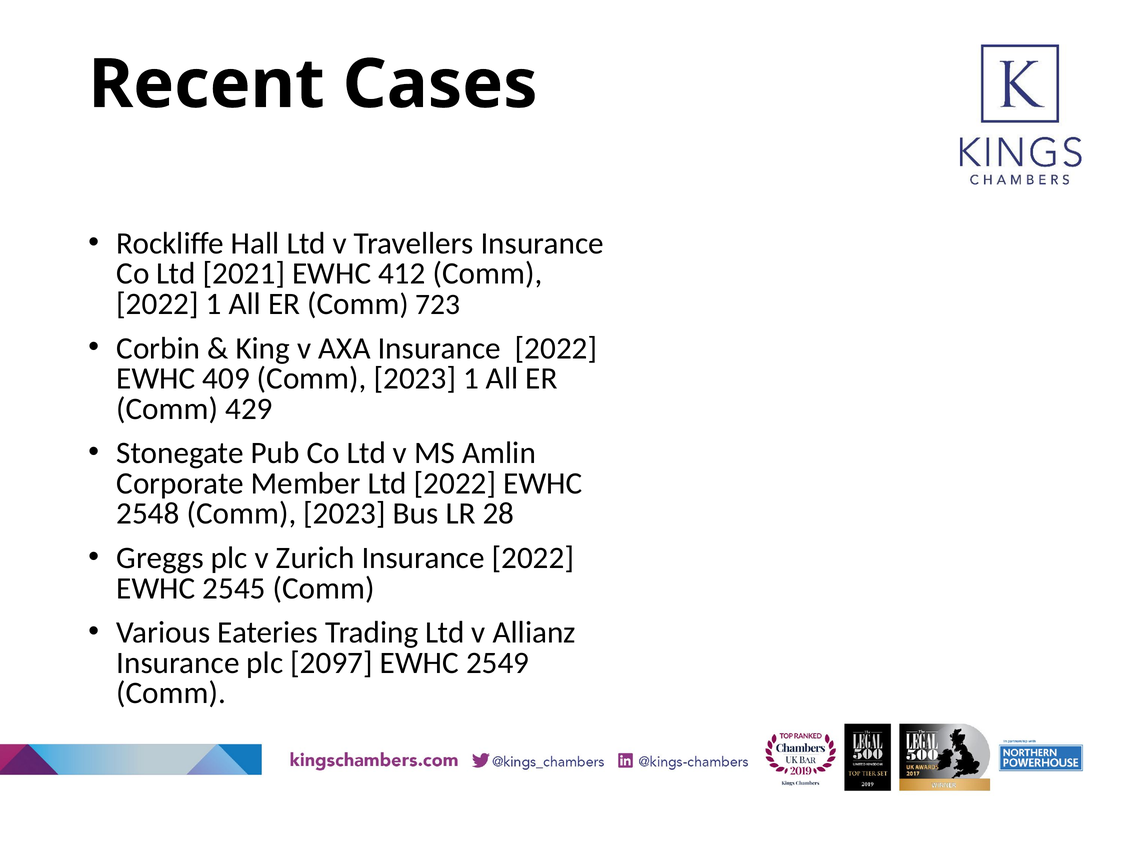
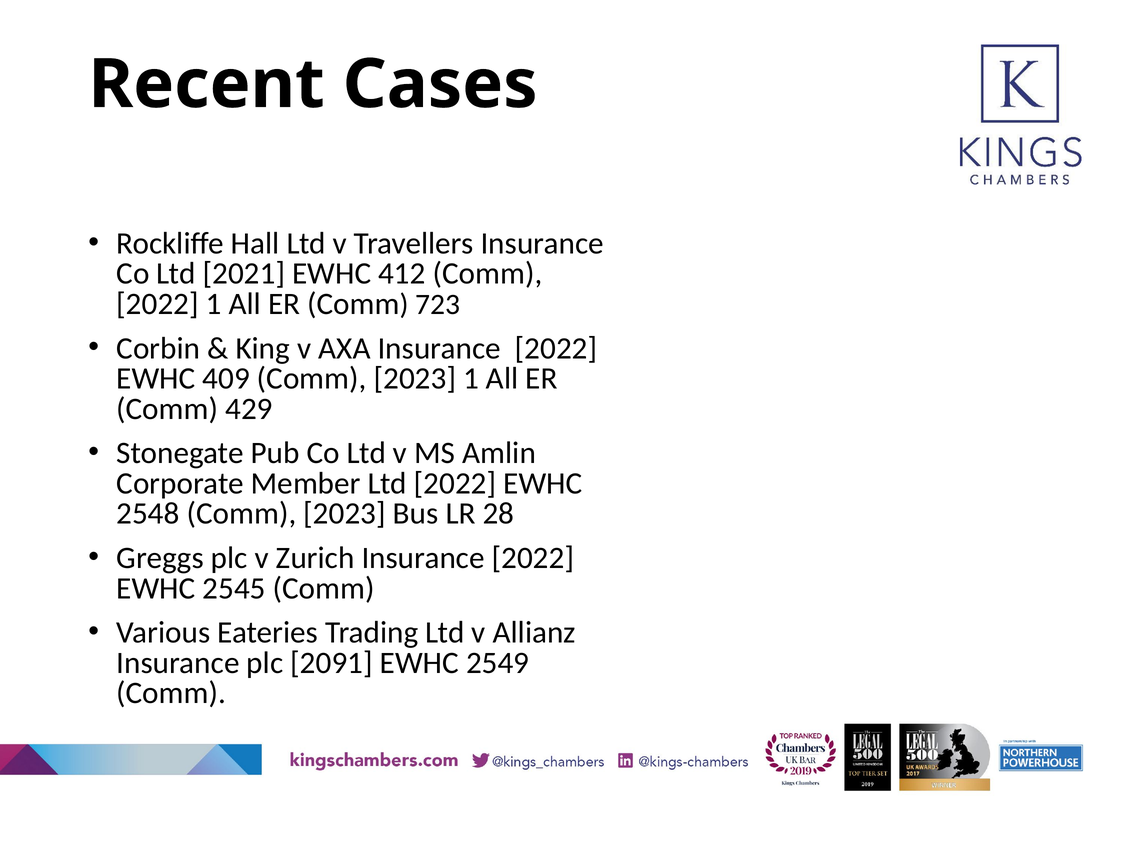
2097: 2097 -> 2091
